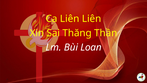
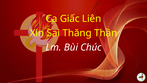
Ca Liên: Liên -> Giấc
Loan: Loan -> Chúc
